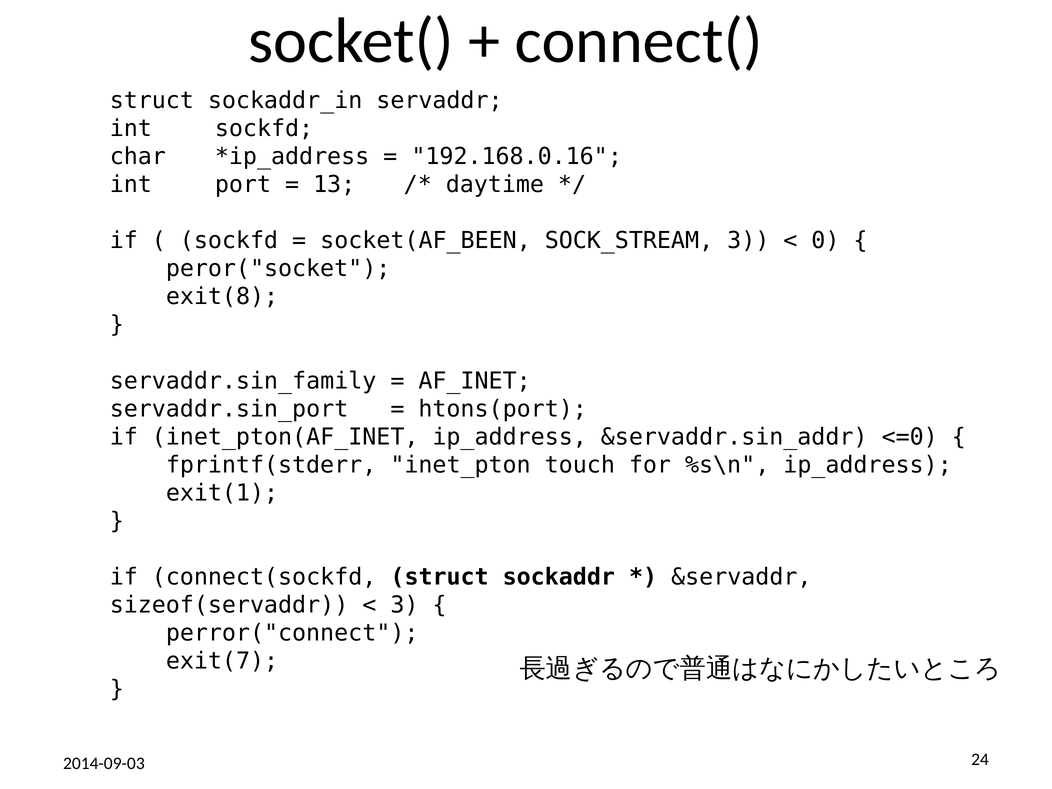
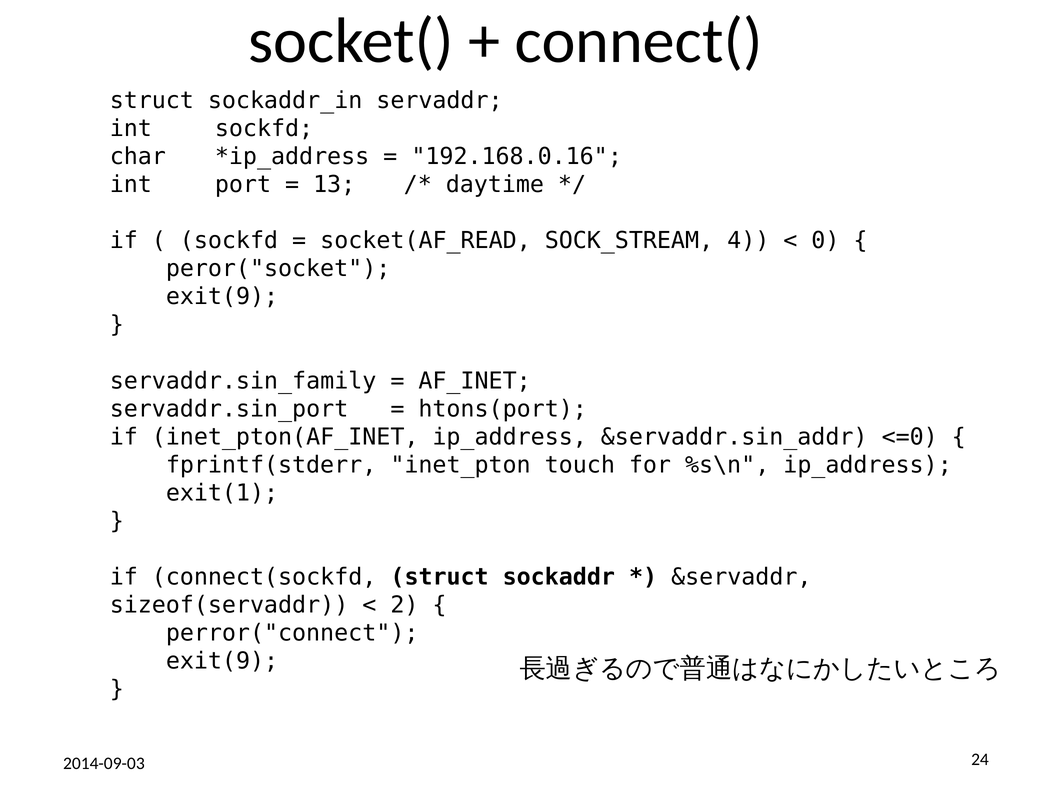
socket(AF_BEEN: socket(AF_BEEN -> socket(AF_READ
SOCK_STREAM 3: 3 -> 4
exit(8 at (222, 297): exit(8 -> exit(9
3 at (404, 605): 3 -> 2
exit(7 at (222, 661): exit(7 -> exit(9
